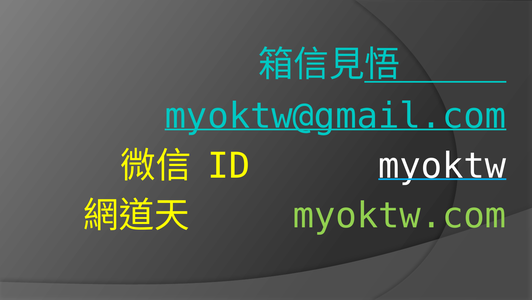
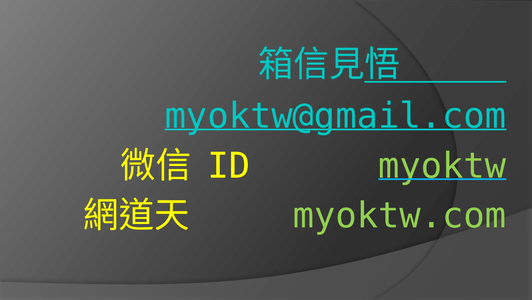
myoktw colour: white -> light green
